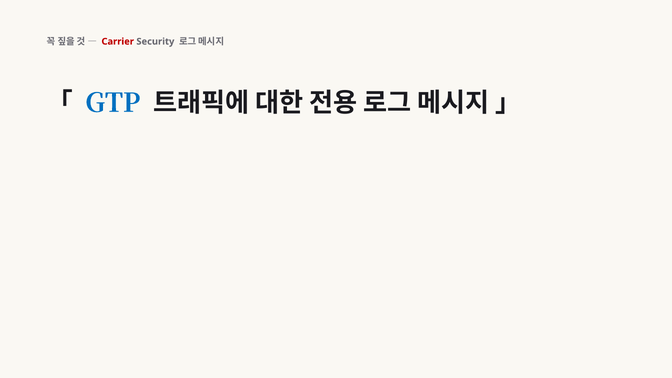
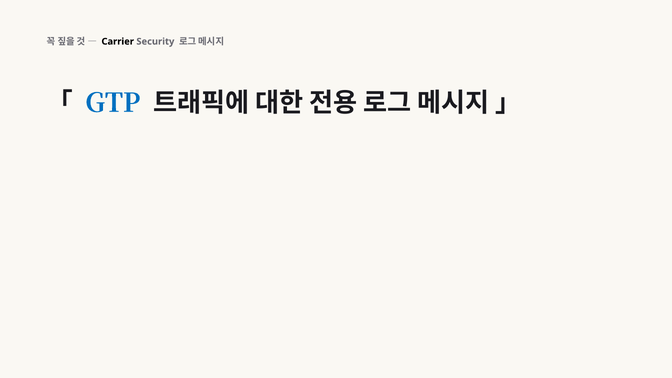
Carrier colour: red -> black
